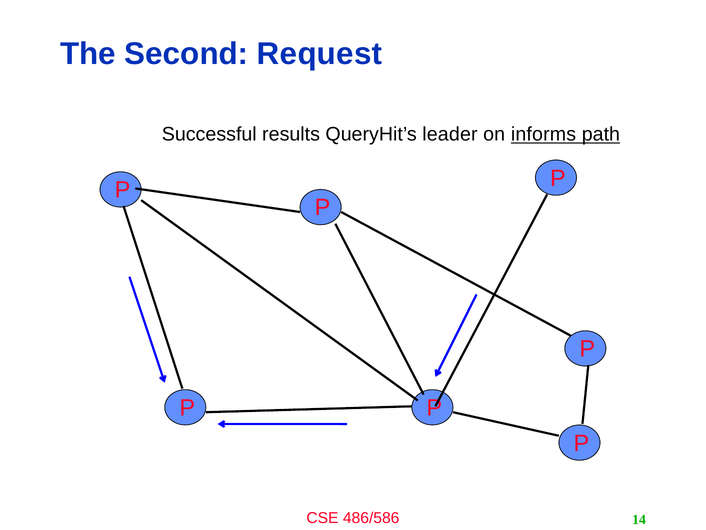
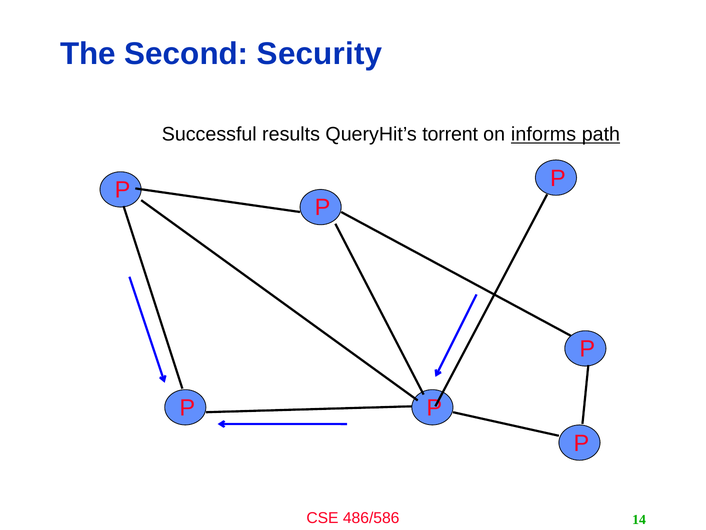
Request: Request -> Security
leader: leader -> torrent
